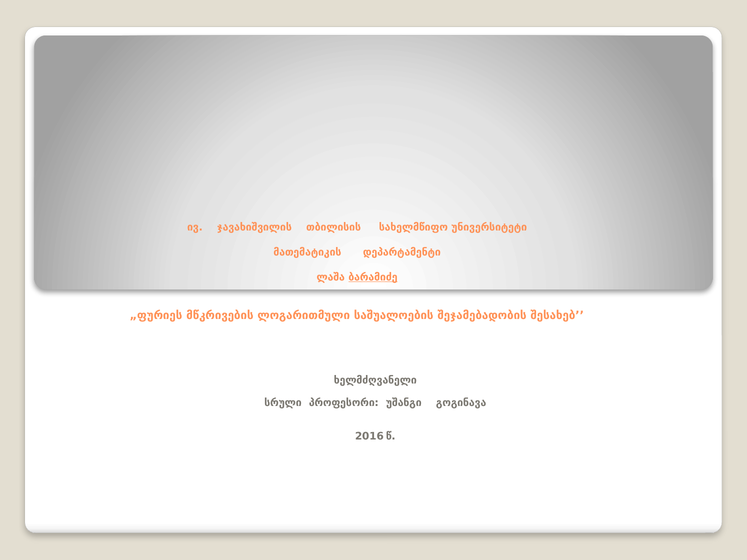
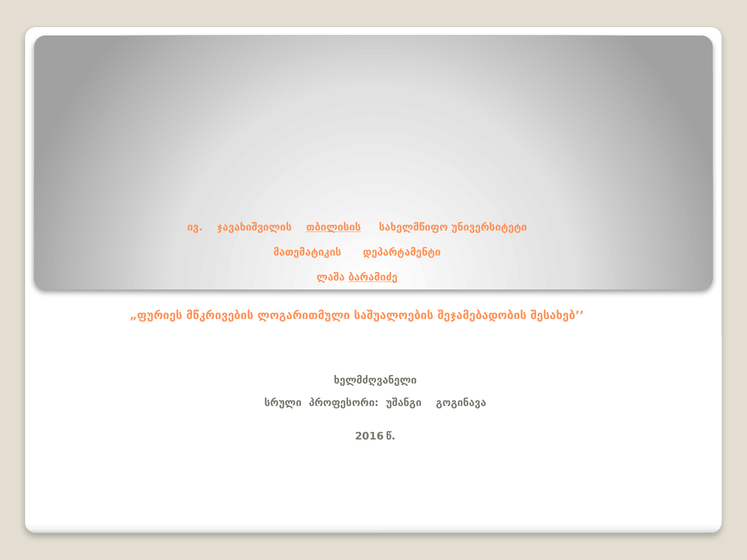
თბილისის underline: none -> present
